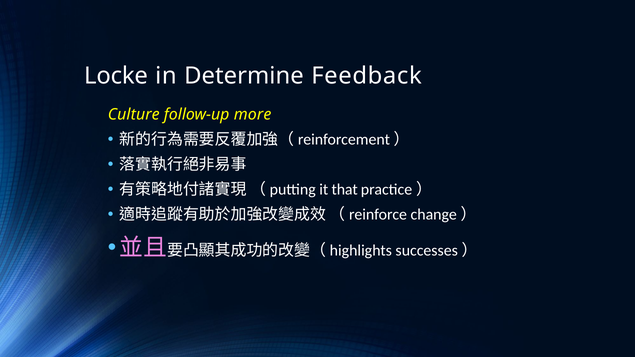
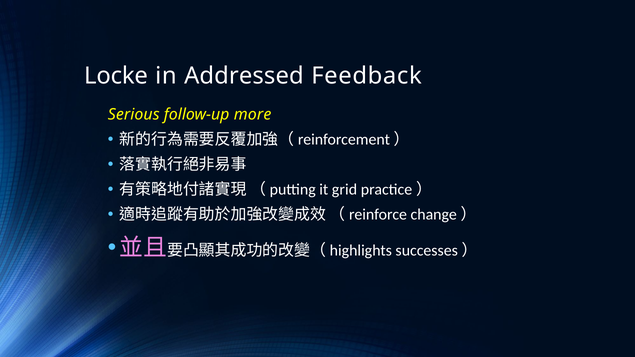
Determine: Determine -> Addressed
Culture: Culture -> Serious
that: that -> grid
